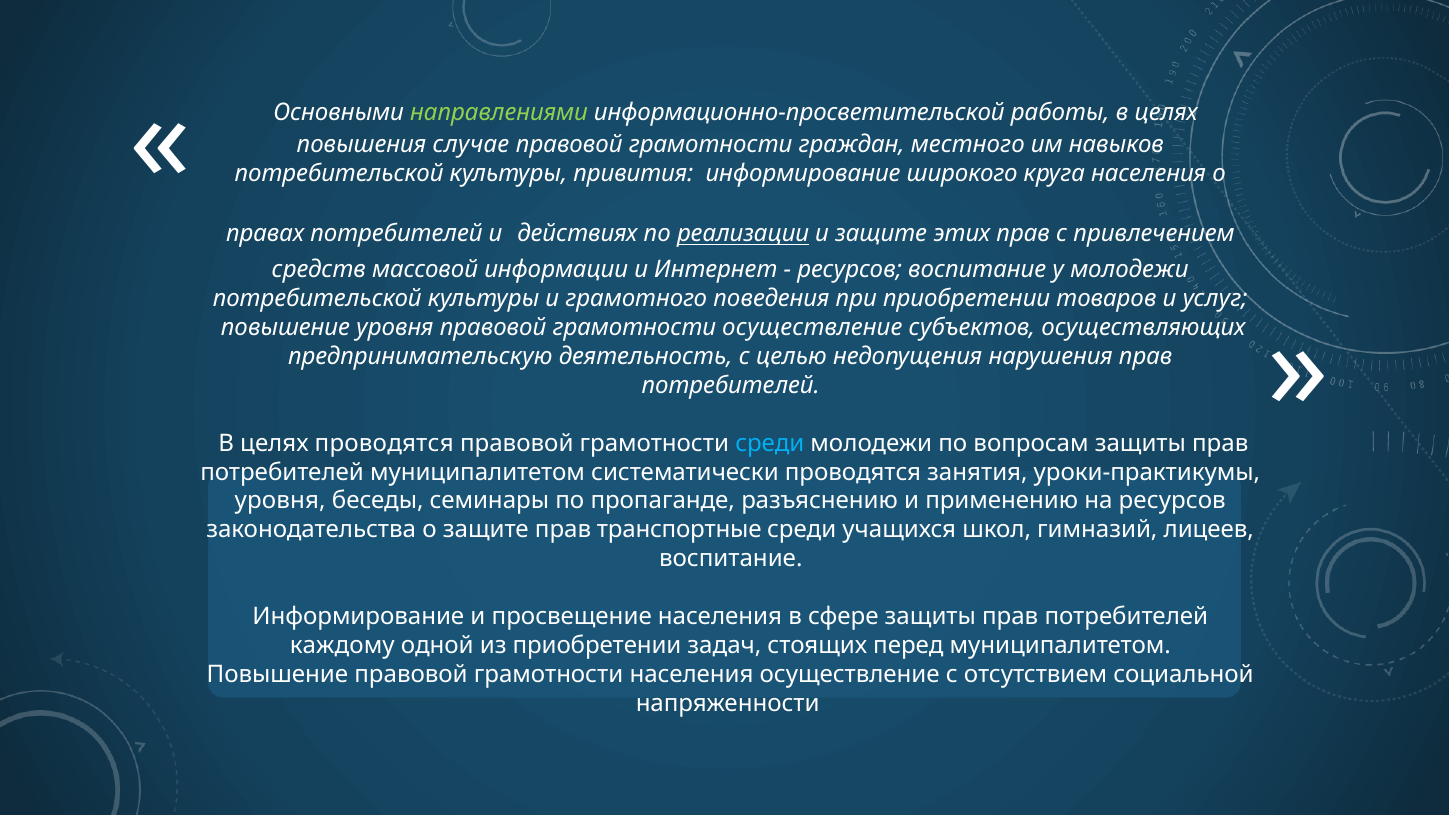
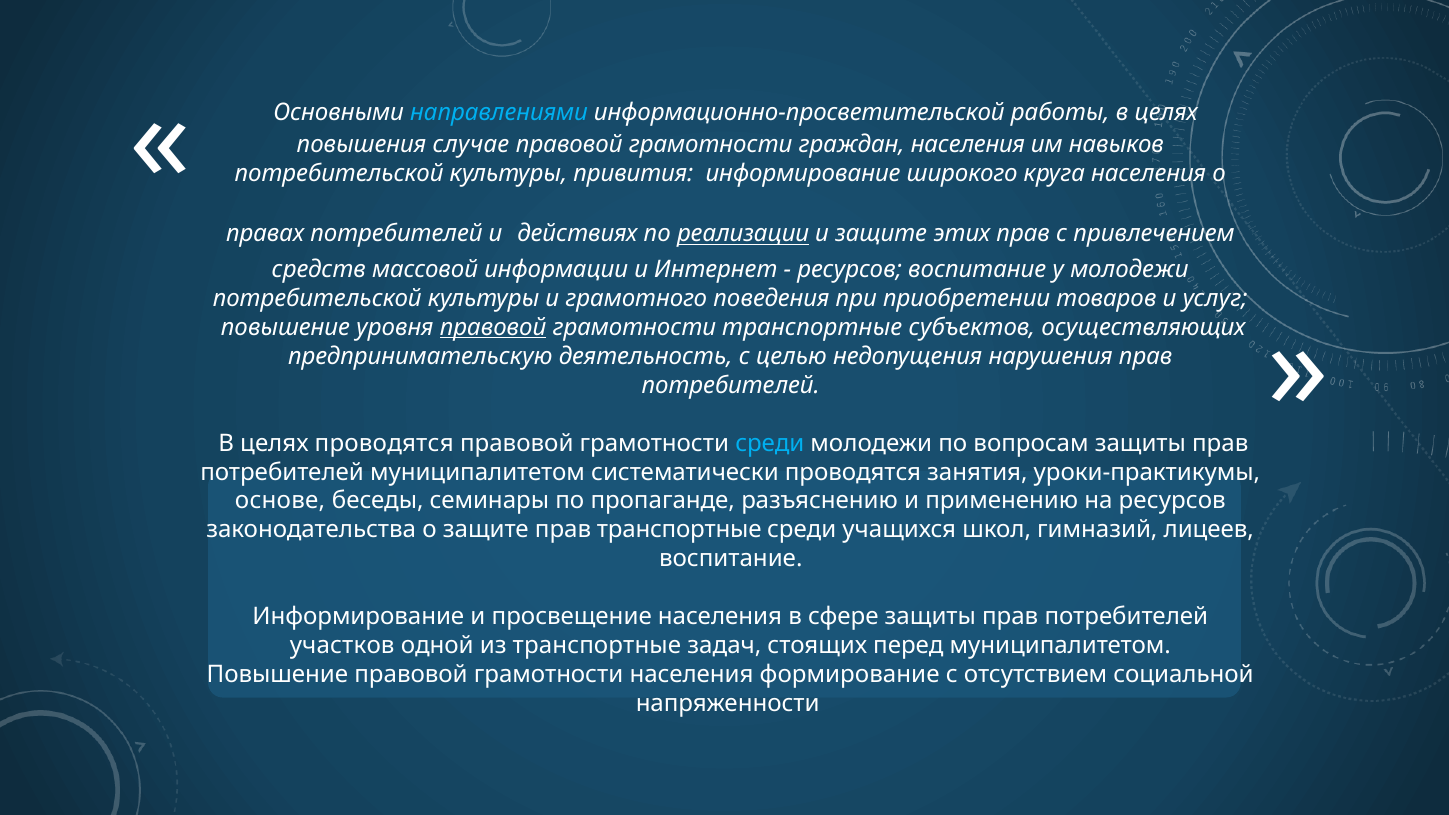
направлениями colour: light green -> light blue
граждан местного: местного -> населения
правовой at (493, 327) underline: none -> present
грамотности осуществление: осуществление -> транспортные
уровня at (280, 501): уровня -> основе
каждому: каждому -> участков
из приобретении: приобретении -> транспортные
населения осуществление: осуществление -> формирование
